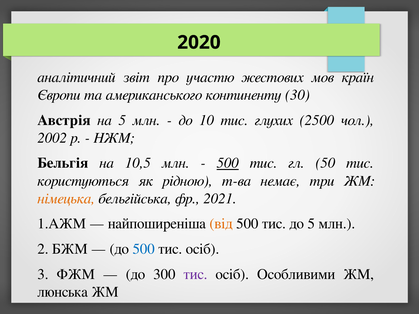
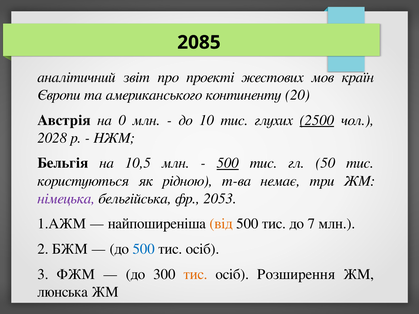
2020: 2020 -> 2085
участю: участю -> проекті
30: 30 -> 20
на 5: 5 -> 0
2500 underline: none -> present
2002: 2002 -> 2028
німецька colour: orange -> purple
2021: 2021 -> 2053
до 5: 5 -> 7
тис at (195, 274) colour: purple -> orange
Особливими: Особливими -> Розширення
